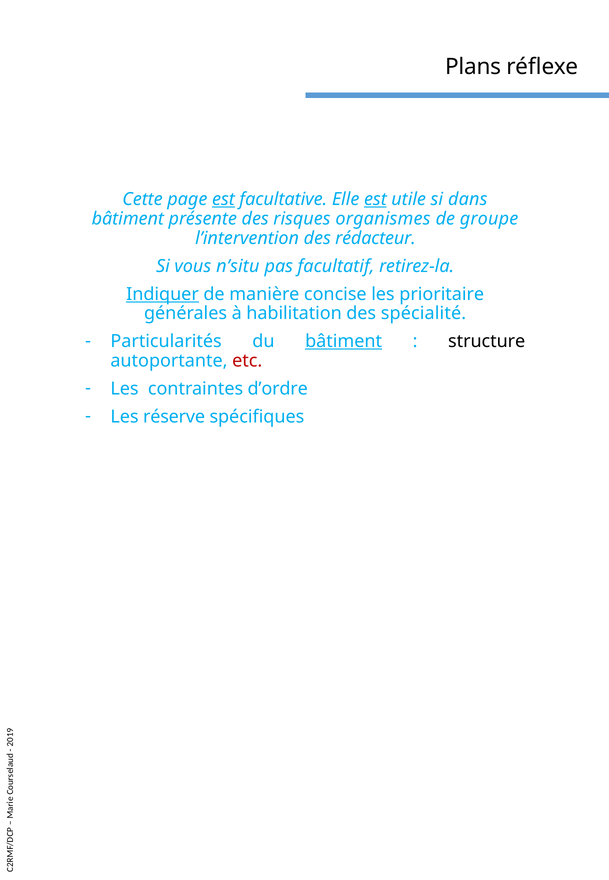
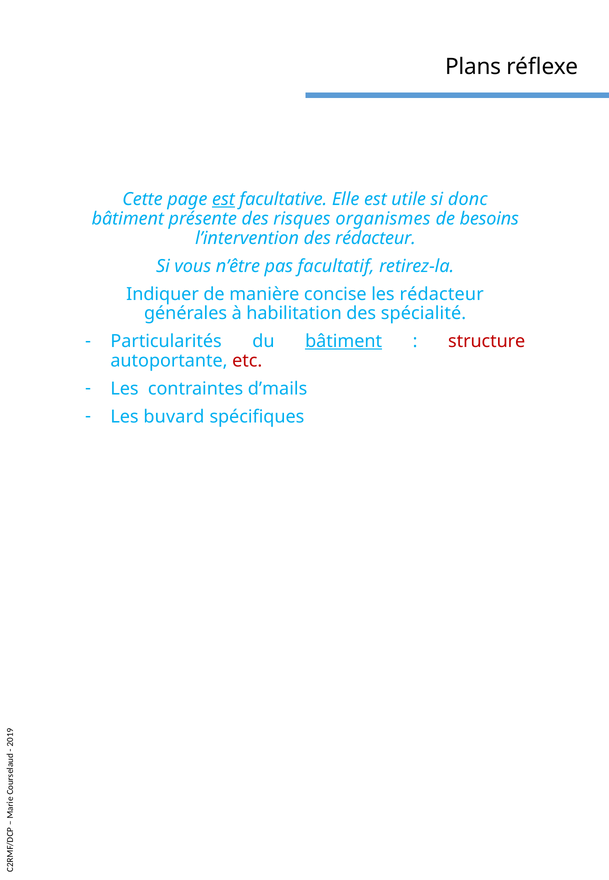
est at (375, 199) underline: present -> none
dans: dans -> donc
groupe: groupe -> besoins
n’situ: n’situ -> n’être
Indiquer underline: present -> none
les prioritaire: prioritaire -> rédacteur
structure colour: black -> red
d’ordre: d’ordre -> d’mails
réserve: réserve -> buvard
